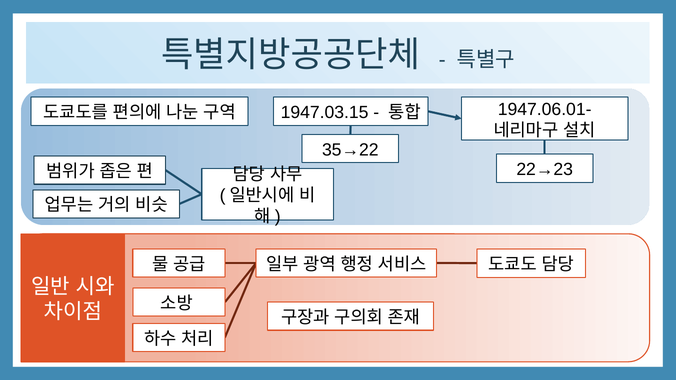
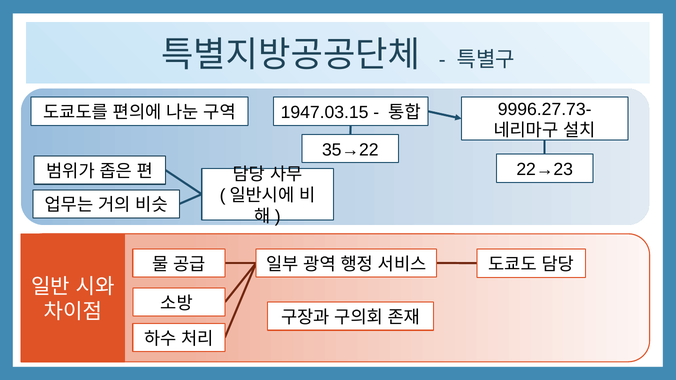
1947.06.01-: 1947.06.01- -> 9996.27.73-
